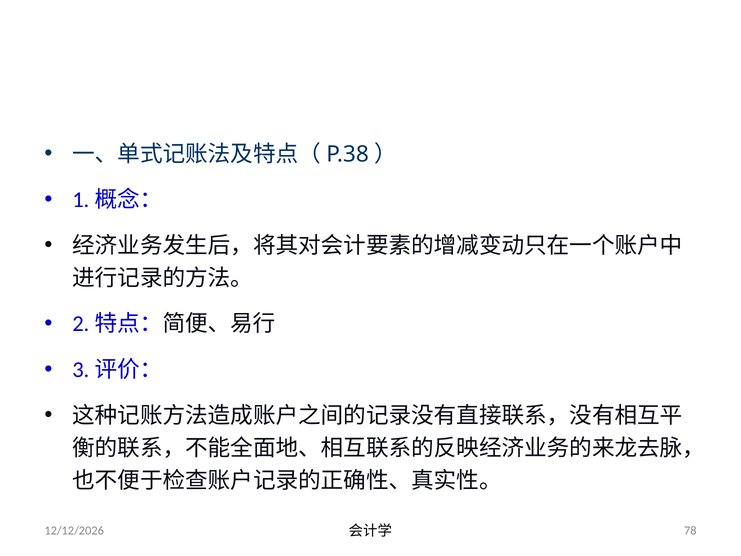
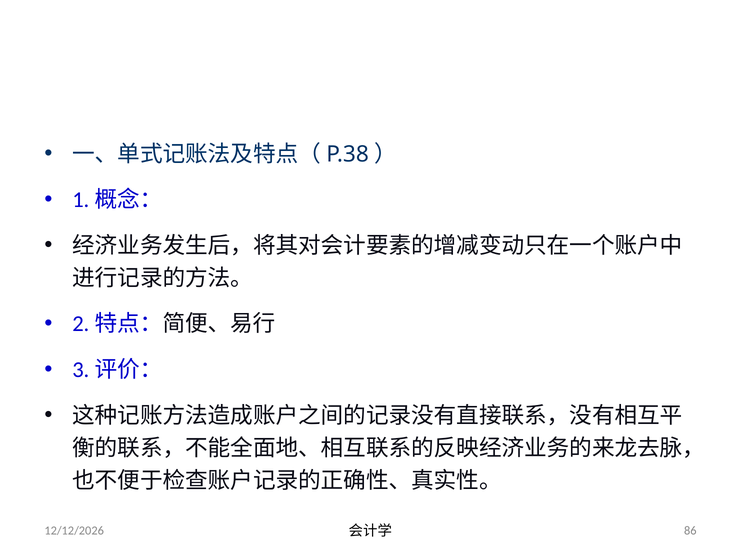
78: 78 -> 86
